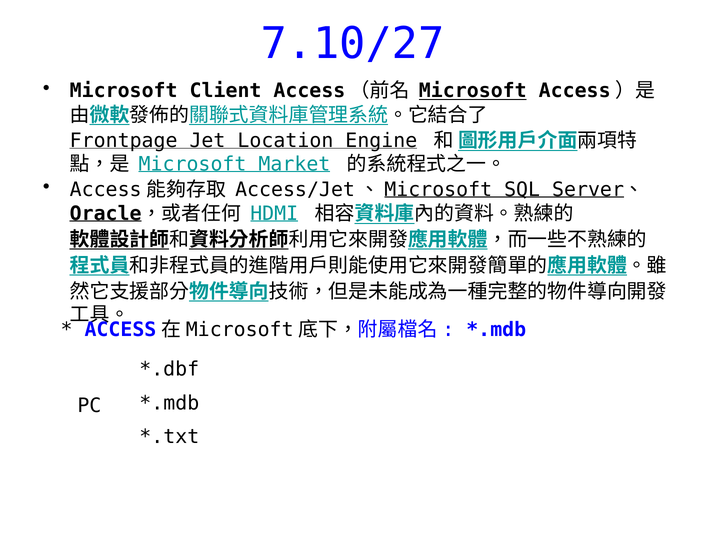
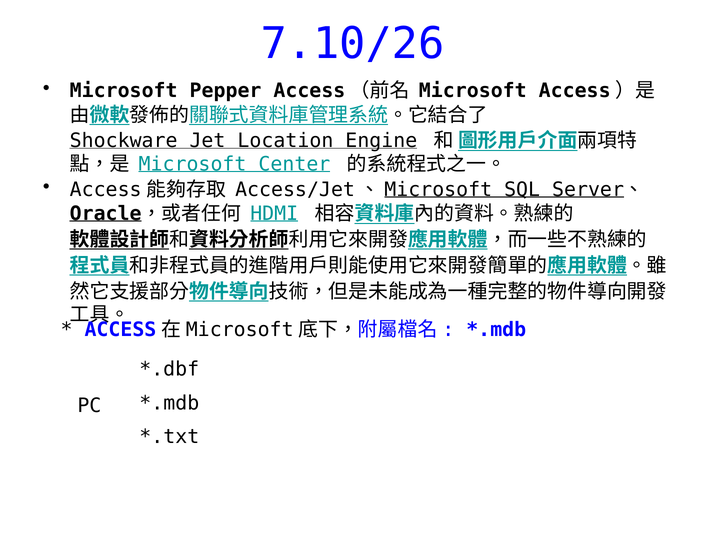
7.10/27: 7.10/27 -> 7.10/26
Client: Client -> Pepper
Microsoft at (473, 91) underline: present -> none
Frontpage: Frontpage -> Shockware
Market: Market -> Center
